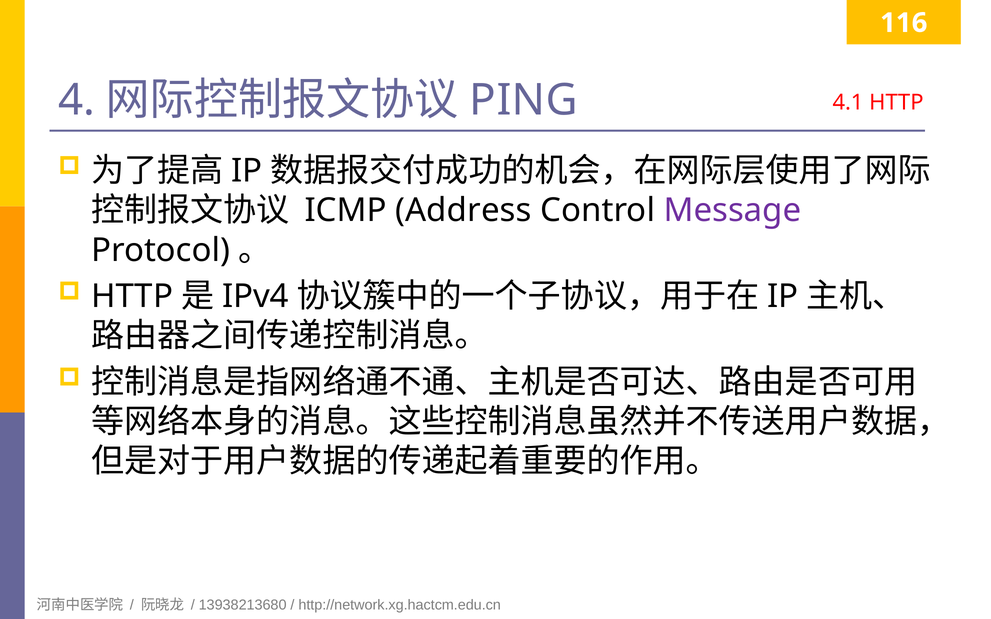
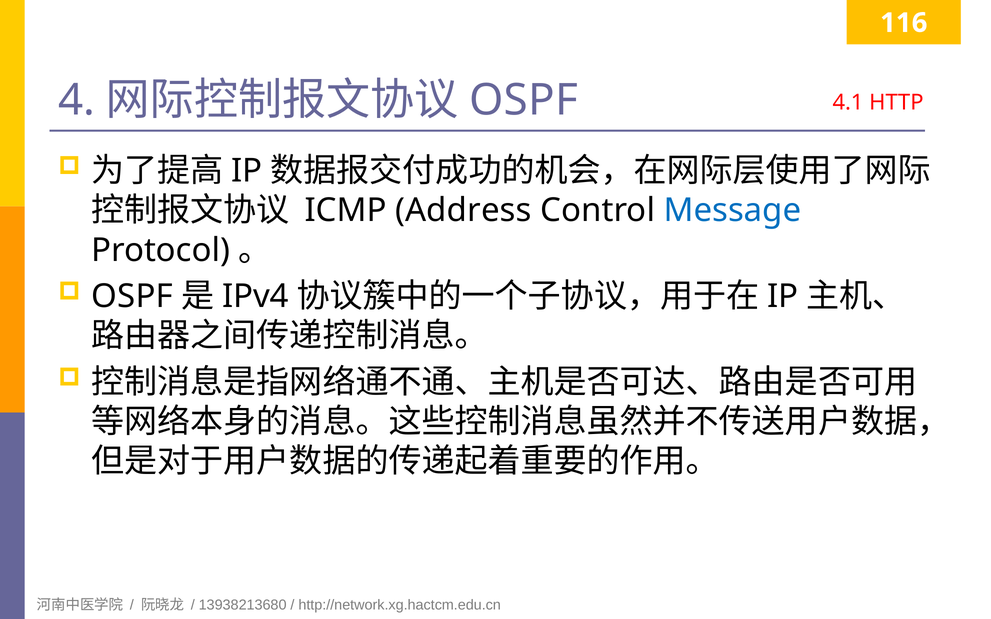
PING at (524, 100): PING -> OSPF
Message colour: purple -> blue
HTTP at (132, 297): HTTP -> OSPF
